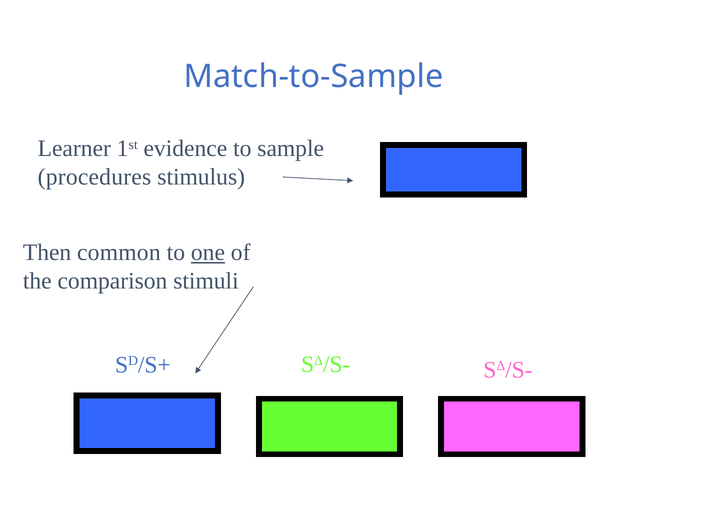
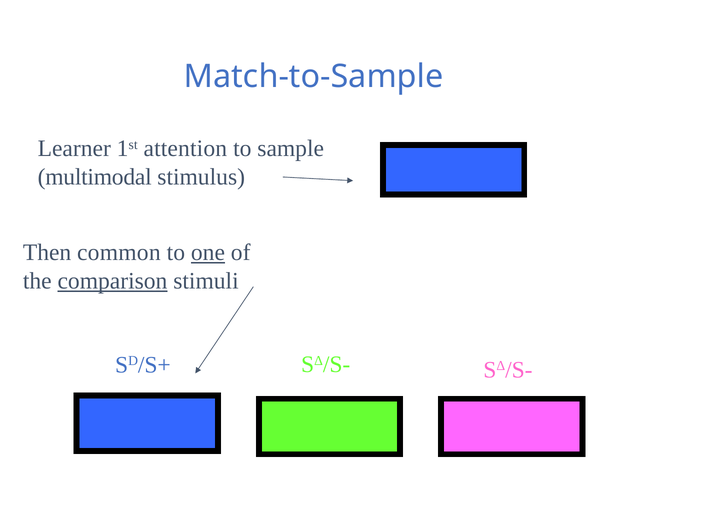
evidence: evidence -> attention
procedures: procedures -> multimodal
comparison underline: none -> present
